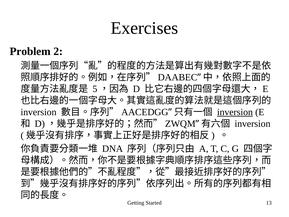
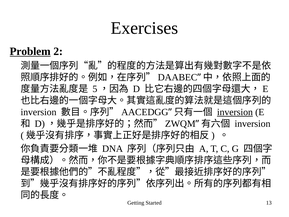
Problem underline: none -> present
